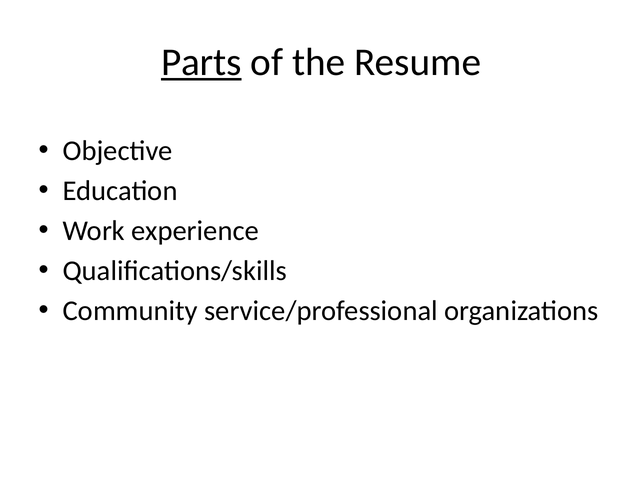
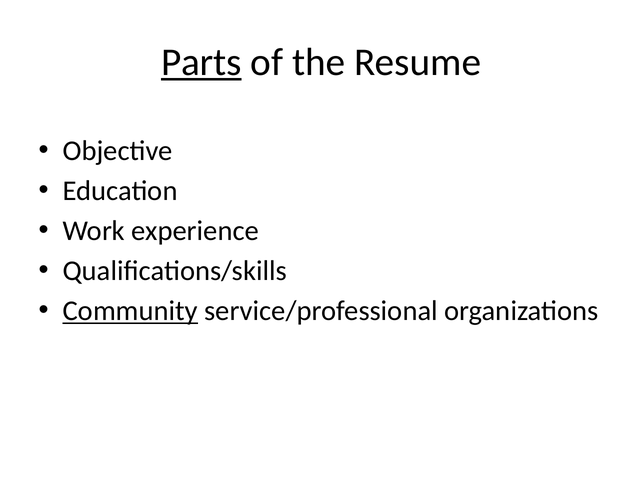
Community underline: none -> present
